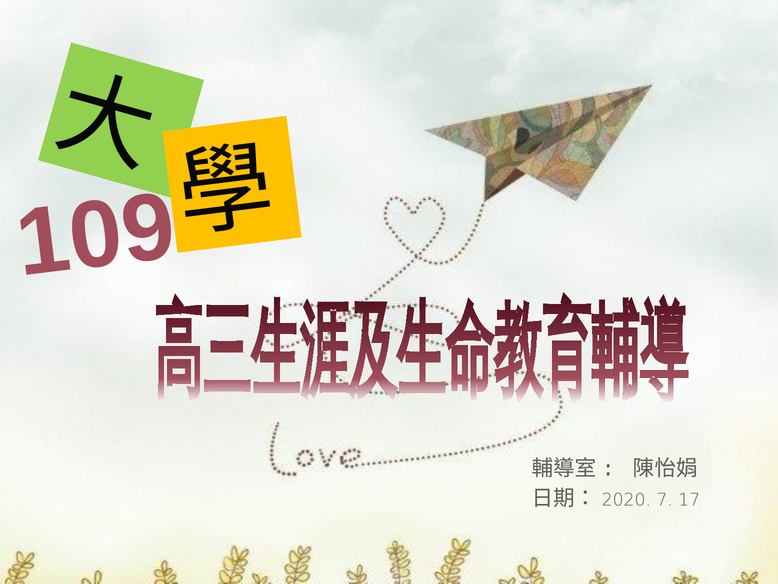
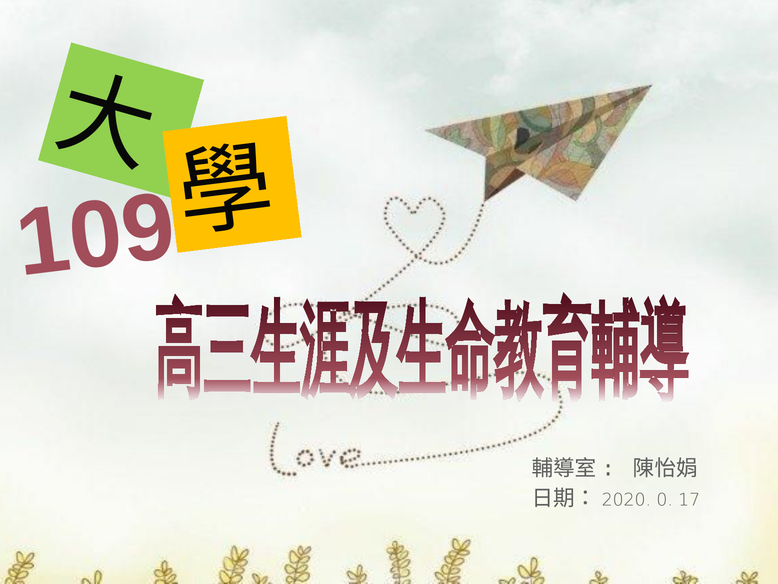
7 at (665, 500): 7 -> 0
